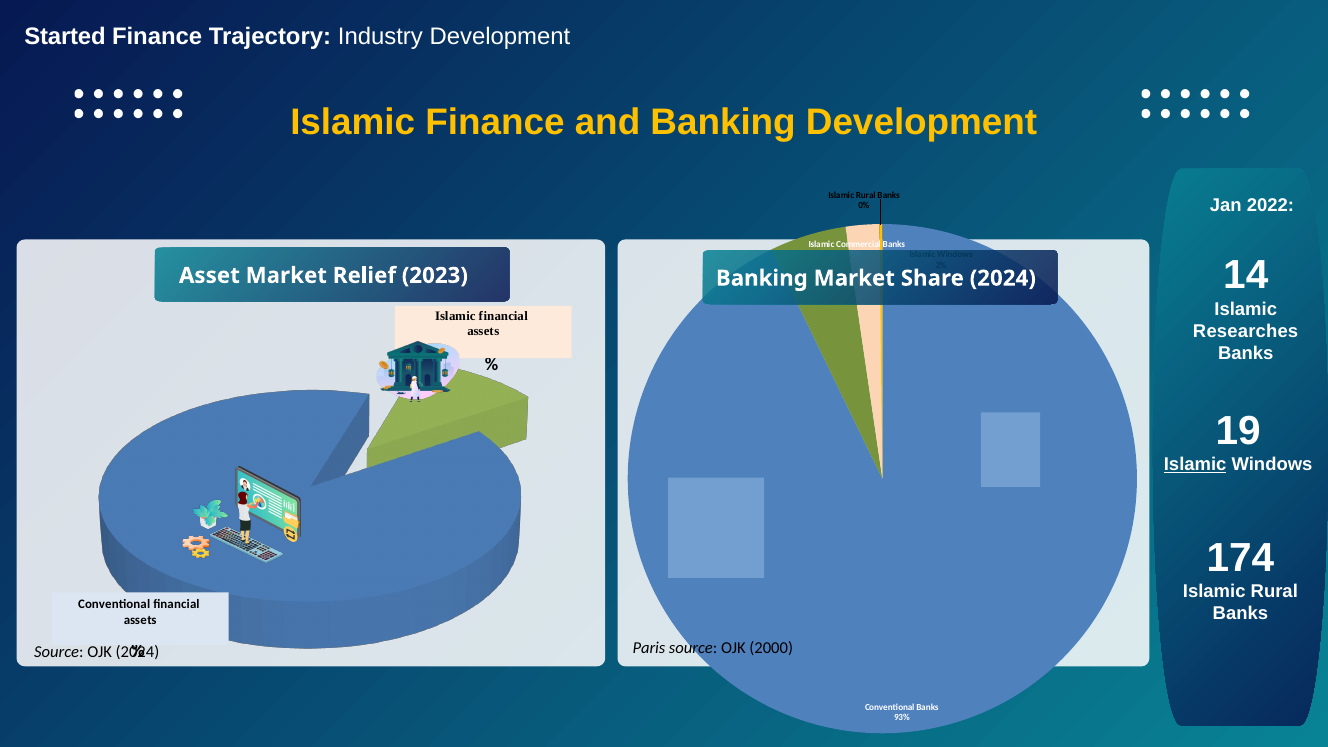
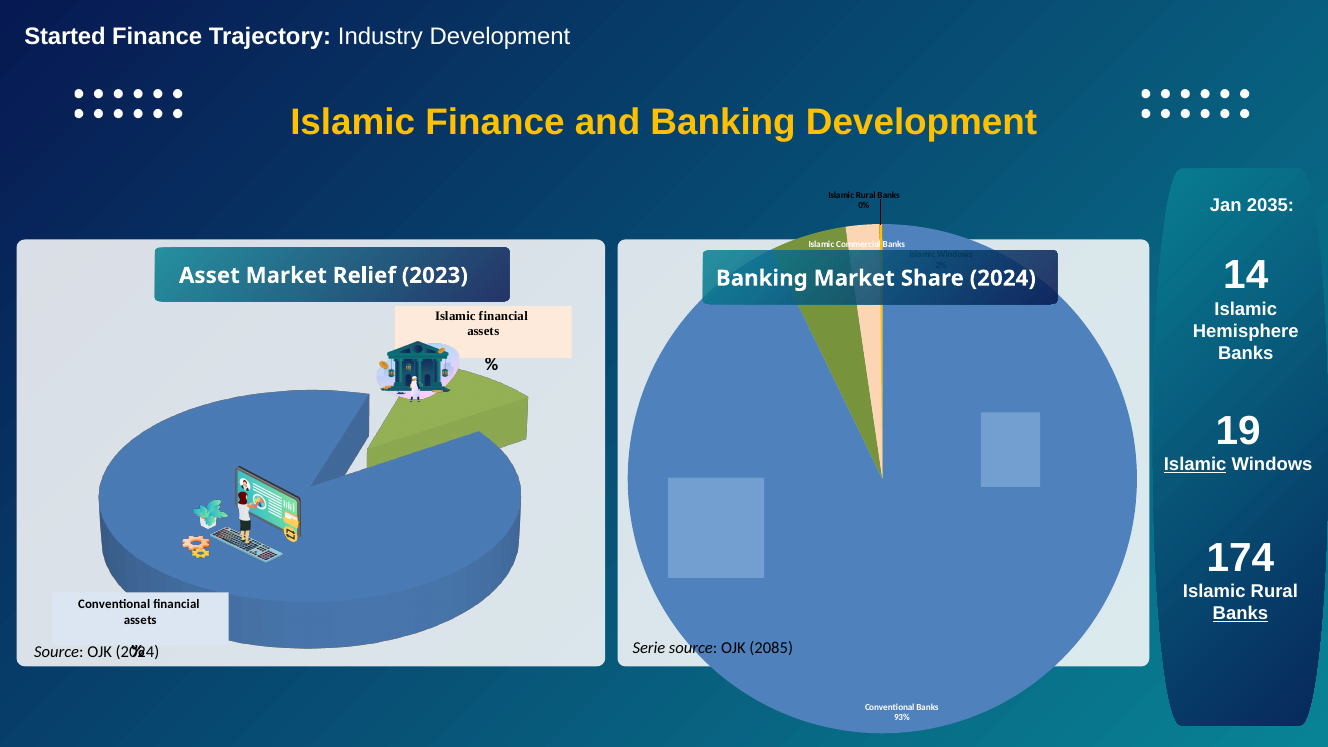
2022: 2022 -> 2035
Researches: Researches -> Hemisphere
Banks at (1240, 614) underline: none -> present
Paris: Paris -> Serie
2000: 2000 -> 2085
